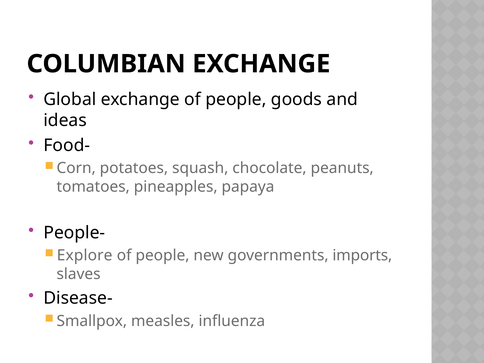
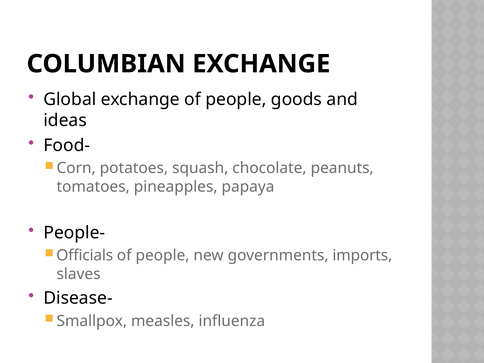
Explore: Explore -> Officials
